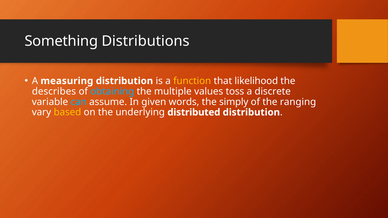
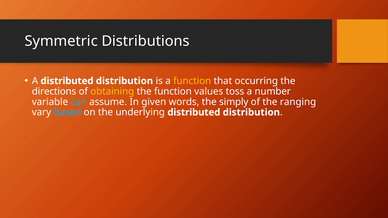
Something: Something -> Symmetric
A measuring: measuring -> distributed
likelihood: likelihood -> occurring
describes: describes -> directions
obtaining colour: light blue -> yellow
the multiple: multiple -> function
discrete: discrete -> number
based colour: yellow -> light blue
